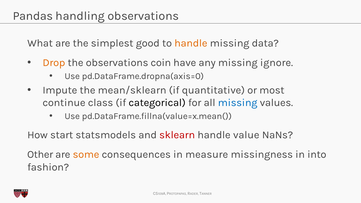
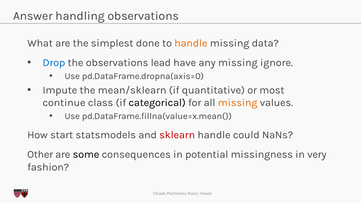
Pandas: Pandas -> Answer
good: good -> done
Drop colour: orange -> blue
coin: coin -> lead
missing at (238, 103) colour: blue -> orange
value: value -> could
some colour: orange -> black
measure: measure -> potential
into: into -> very
